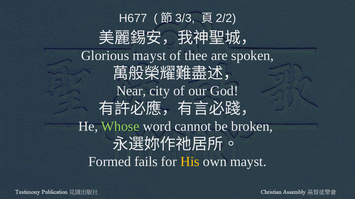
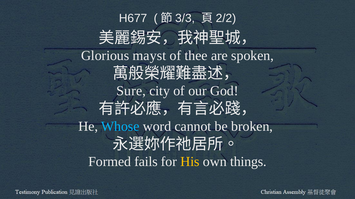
Near: Near -> Sure
Whose colour: light green -> light blue
own mayst: mayst -> things
